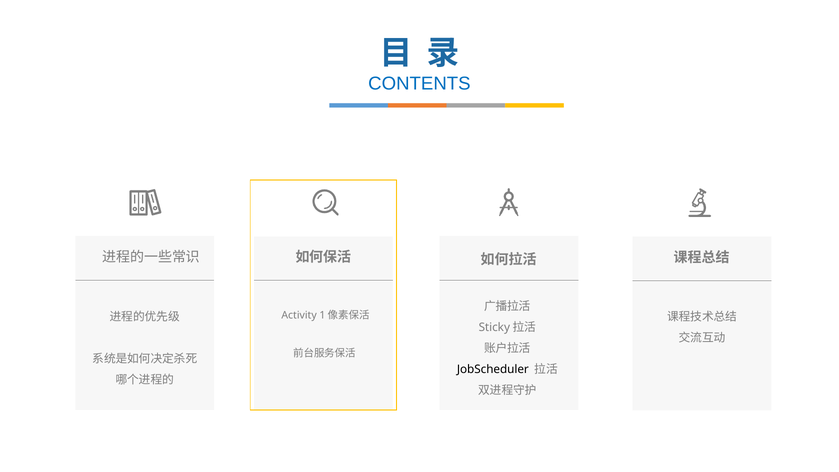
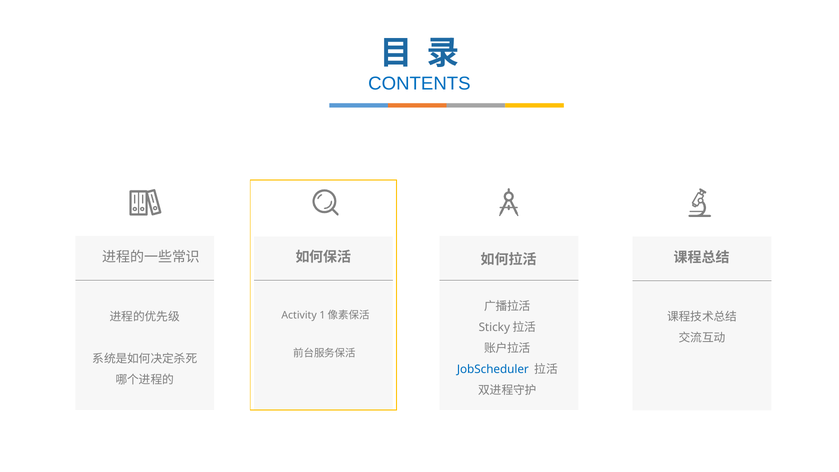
JobScheduler colour: black -> blue
